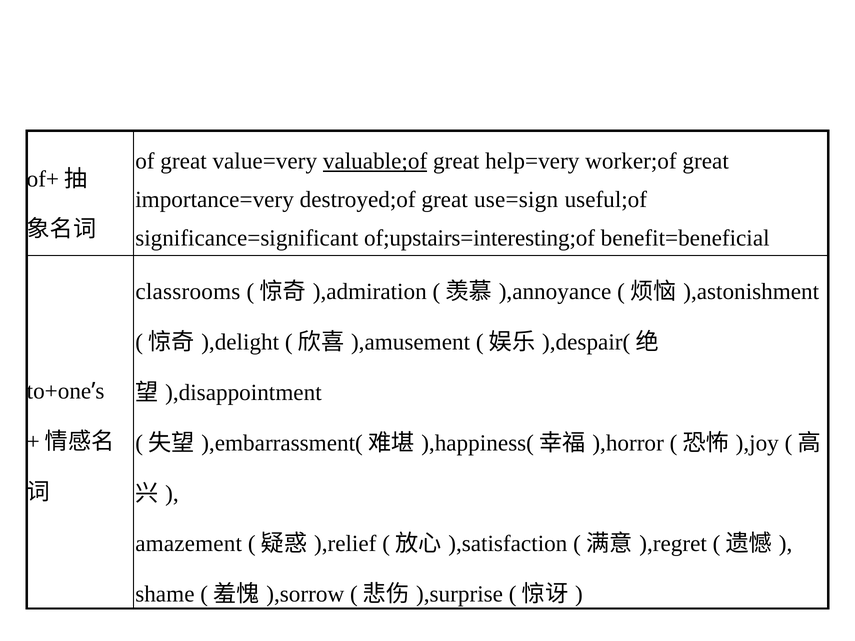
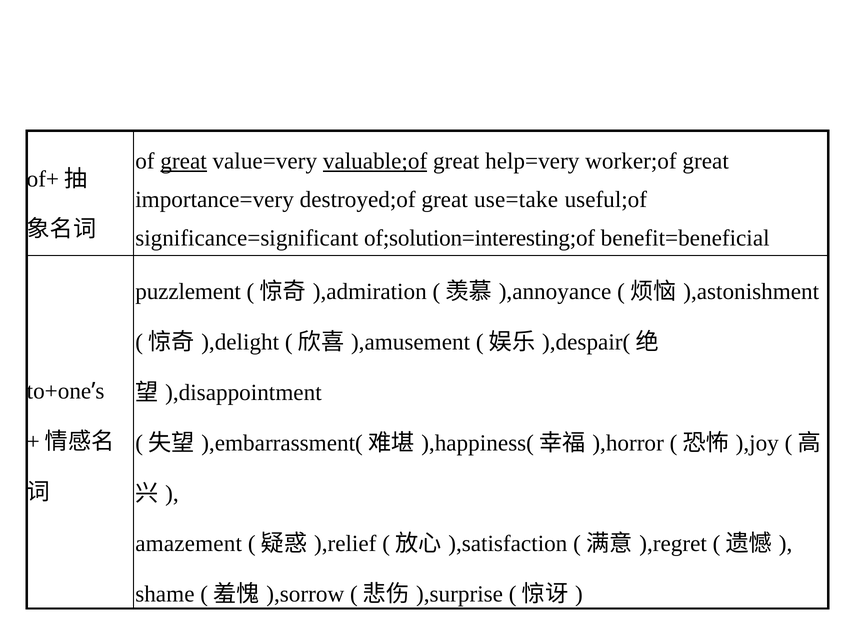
great at (184, 161) underline: none -> present
use=sign: use=sign -> use=take
of;upstairs=interesting;of: of;upstairs=interesting;of -> of;solution=interesting;of
classrooms: classrooms -> puzzlement
